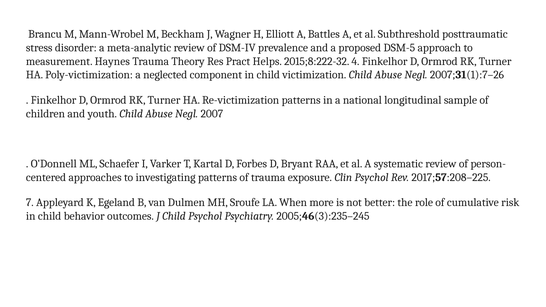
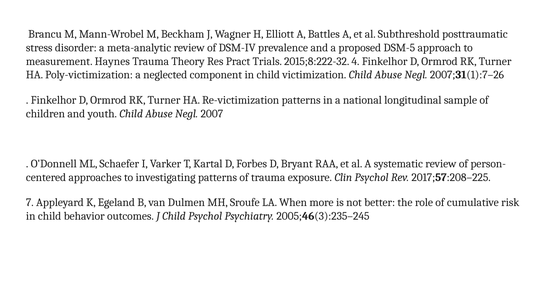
Helps: Helps -> Trials
